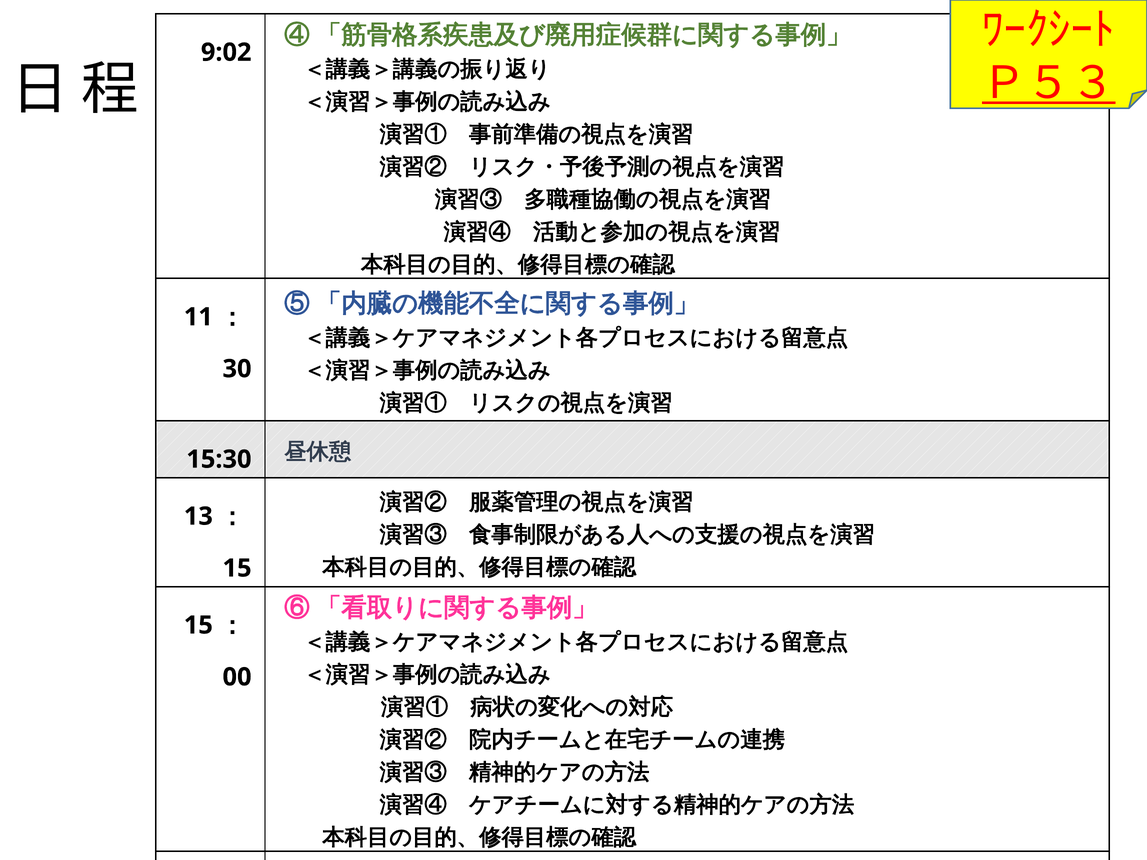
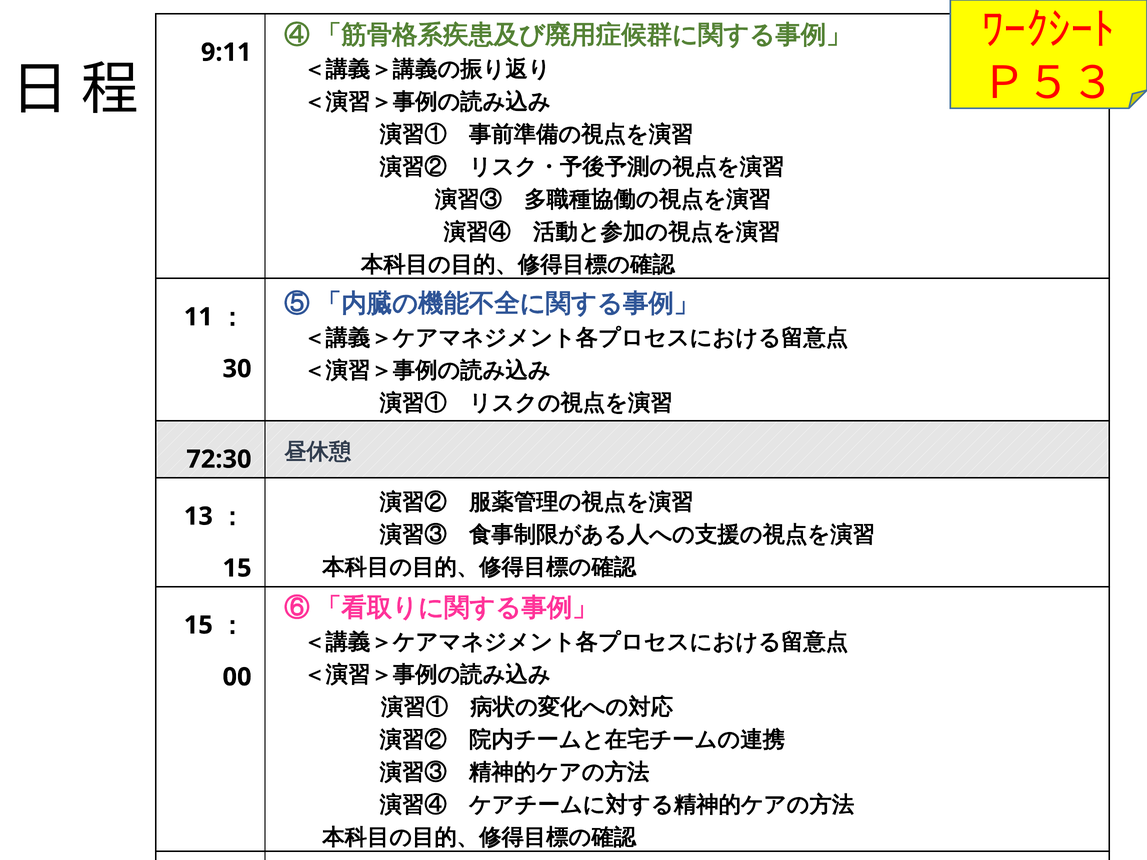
9:02: 9:02 -> 9:11
Ｐ５３ underline: present -> none
15:30: 15:30 -> 72:30
